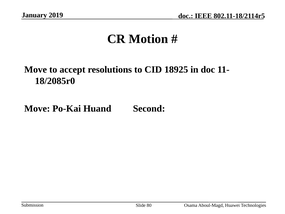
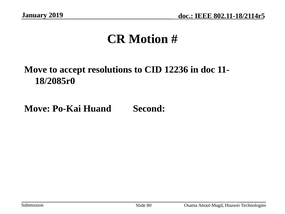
18925: 18925 -> 12236
